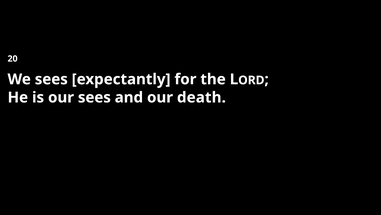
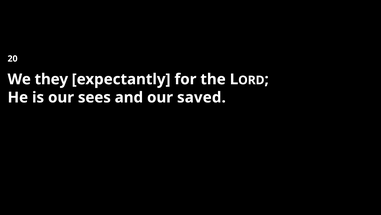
We sees: sees -> they
death: death -> saved
